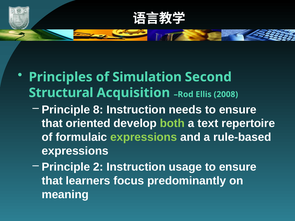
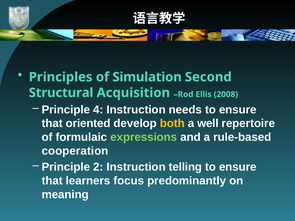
8: 8 -> 4
both colour: light green -> yellow
text: text -> well
expressions at (75, 151): expressions -> cooperation
usage: usage -> telling
